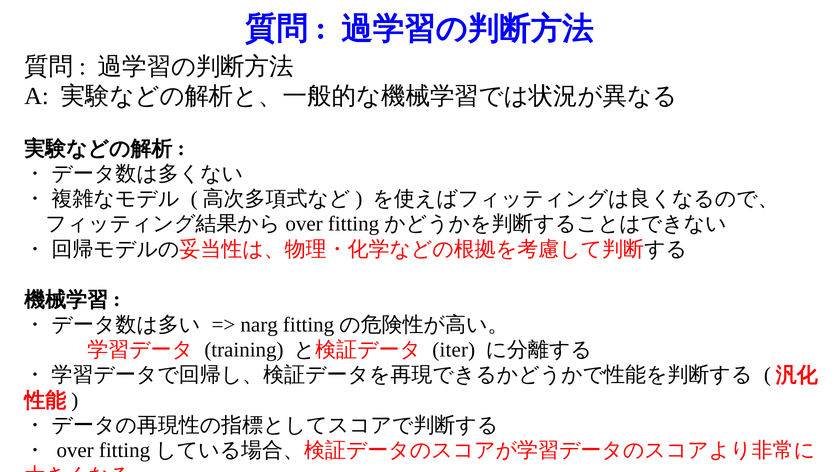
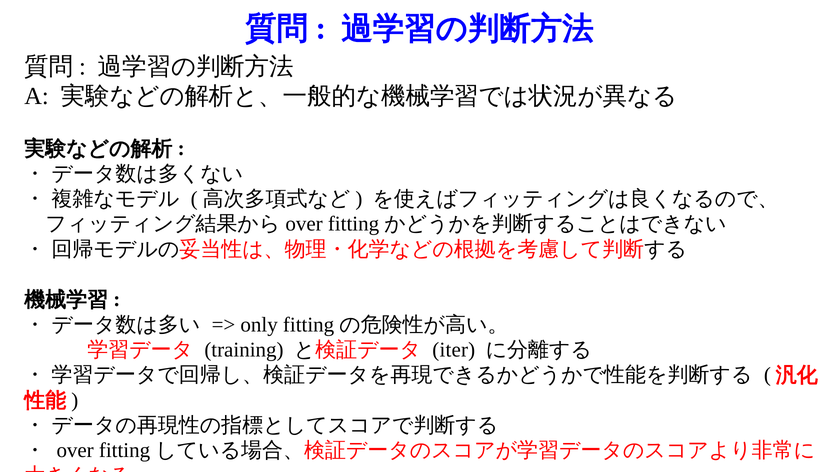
narg: narg -> only
